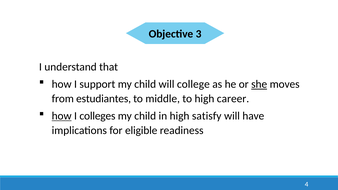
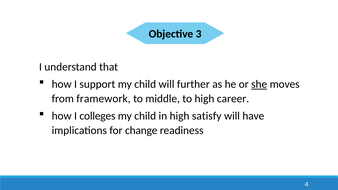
college: college -> further
estudiantes: estudiantes -> framework
how at (62, 116) underline: present -> none
eligible: eligible -> change
